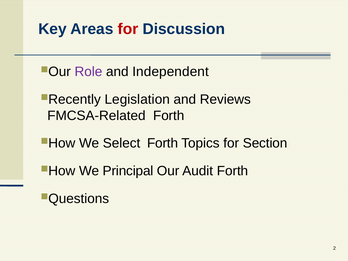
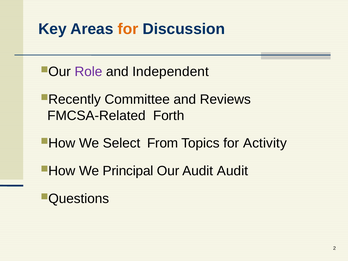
for at (128, 29) colour: red -> orange
Legislation: Legislation -> Committee
Select Forth: Forth -> From
Section: Section -> Activity
Audit Forth: Forth -> Audit
